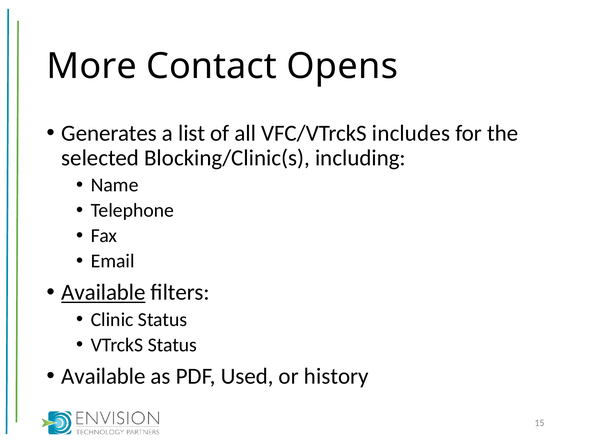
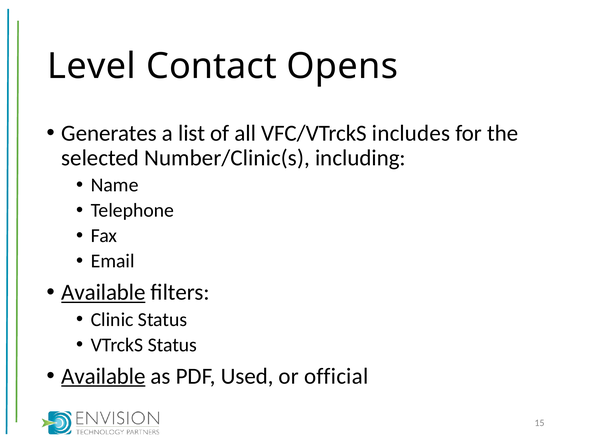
More: More -> Level
Blocking/Clinic(s: Blocking/Clinic(s -> Number/Clinic(s
Available at (103, 376) underline: none -> present
history: history -> official
